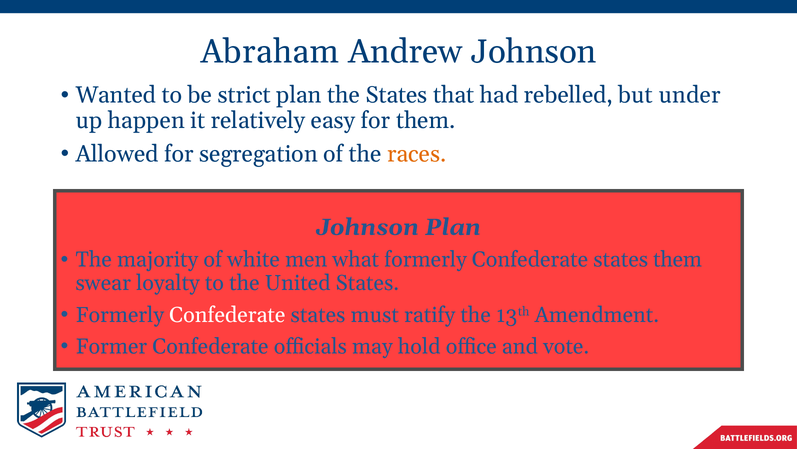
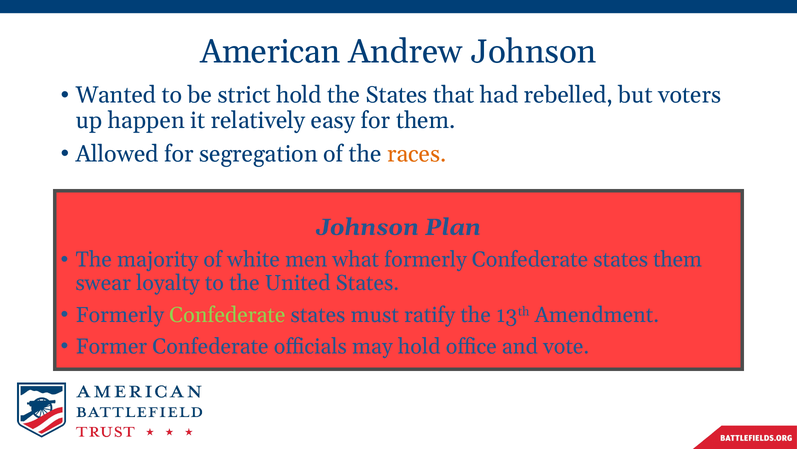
Abraham: Abraham -> American
strict plan: plan -> hold
under: under -> voters
Confederate at (227, 314) colour: white -> light green
